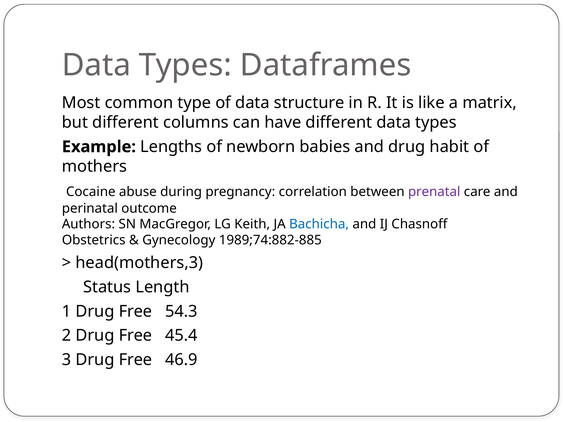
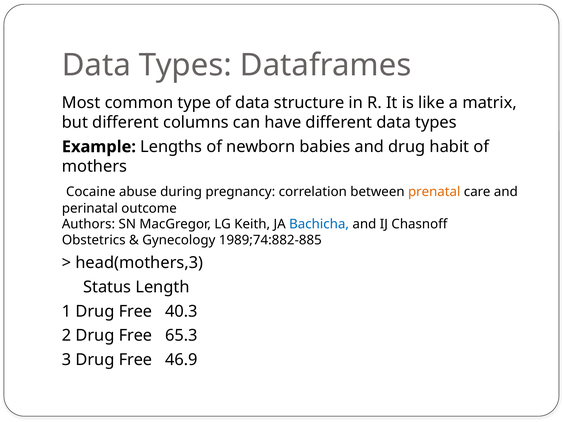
prenatal colour: purple -> orange
54.3: 54.3 -> 40.3
45.4: 45.4 -> 65.3
